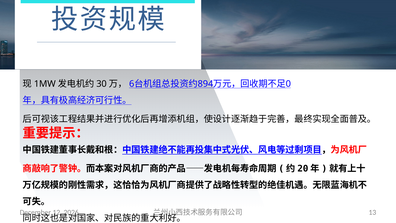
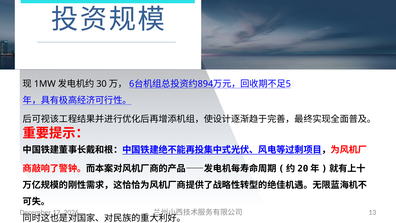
0: 0 -> 5
